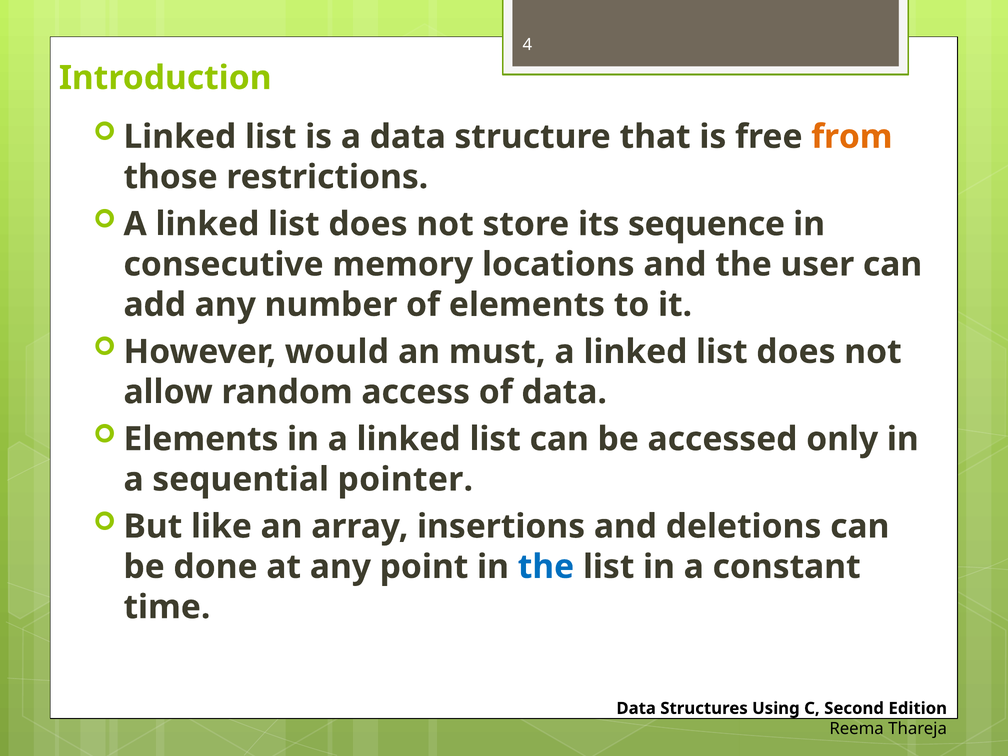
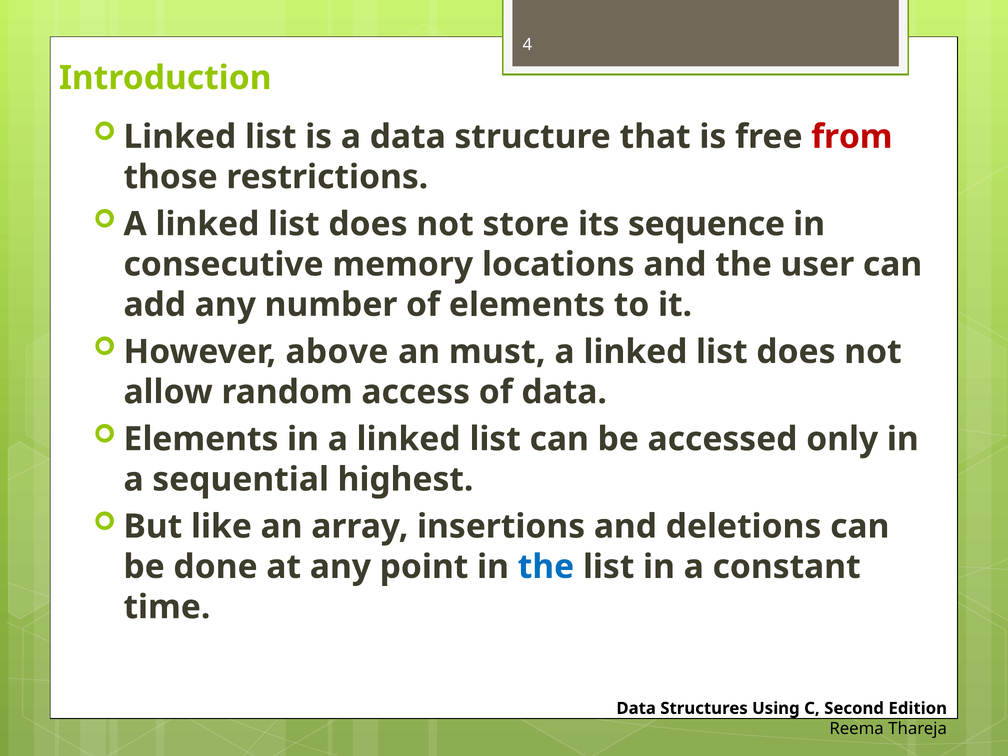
from colour: orange -> red
would: would -> above
pointer: pointer -> highest
